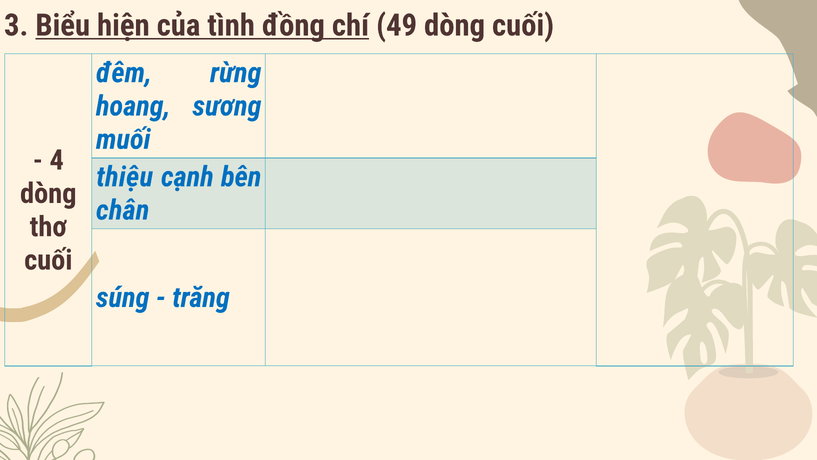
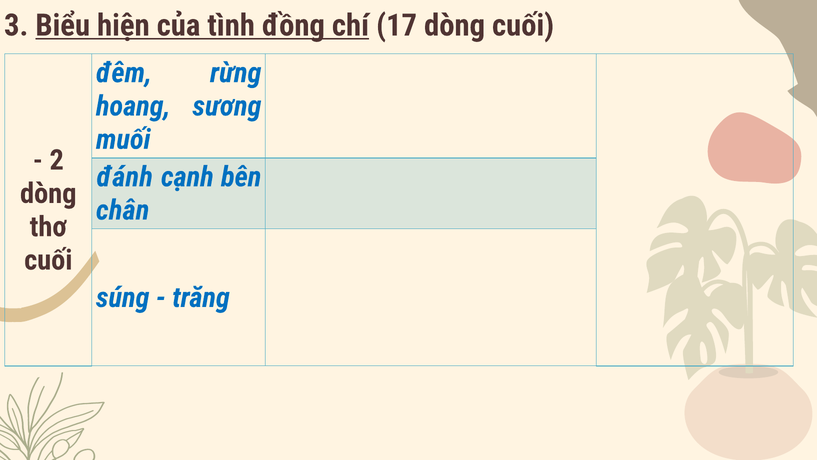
49: 49 -> 17
4: 4 -> 2
thiệu: thiệu -> đánh
